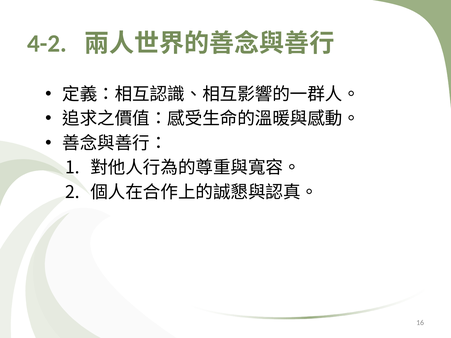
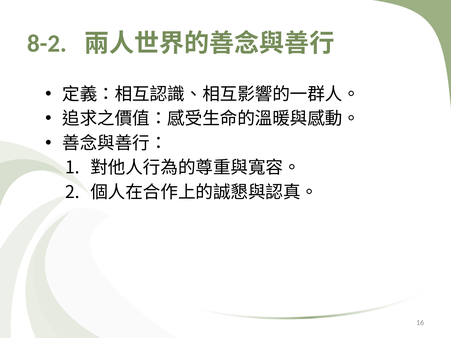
4-2: 4-2 -> 8-2
